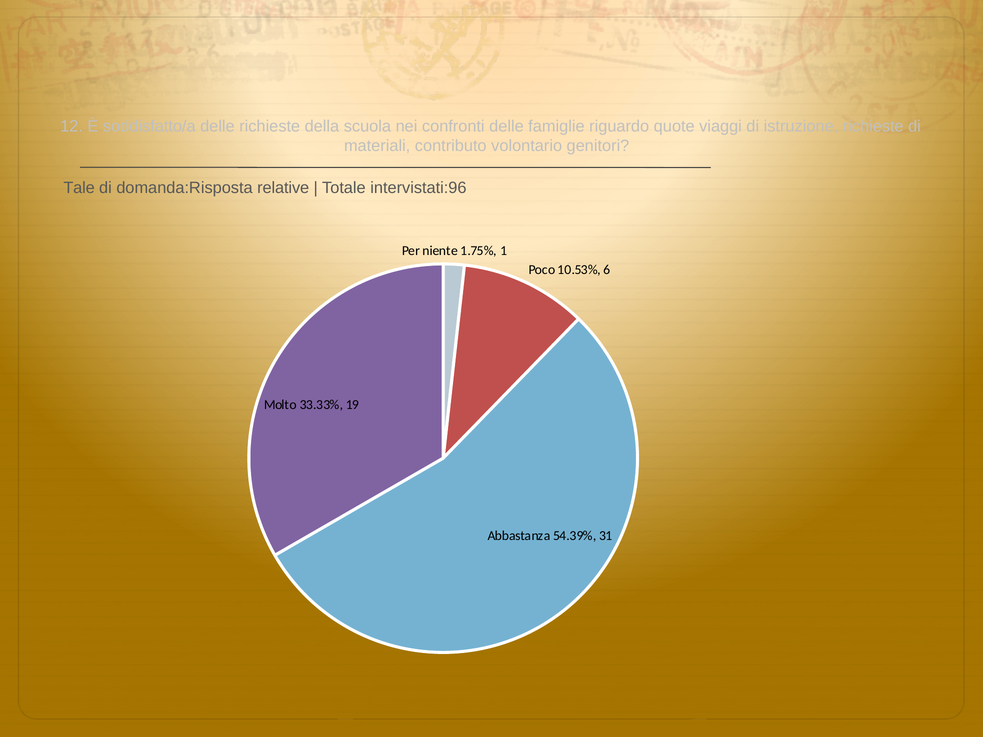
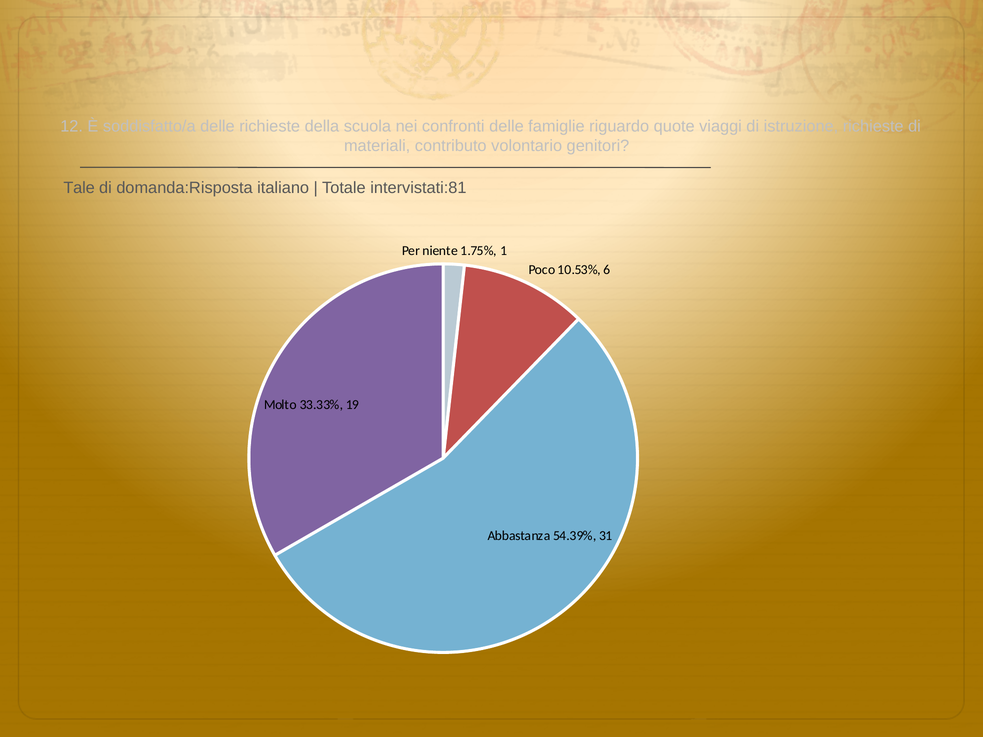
relative: relative -> italiano
intervistati:96: intervistati:96 -> intervistati:81
